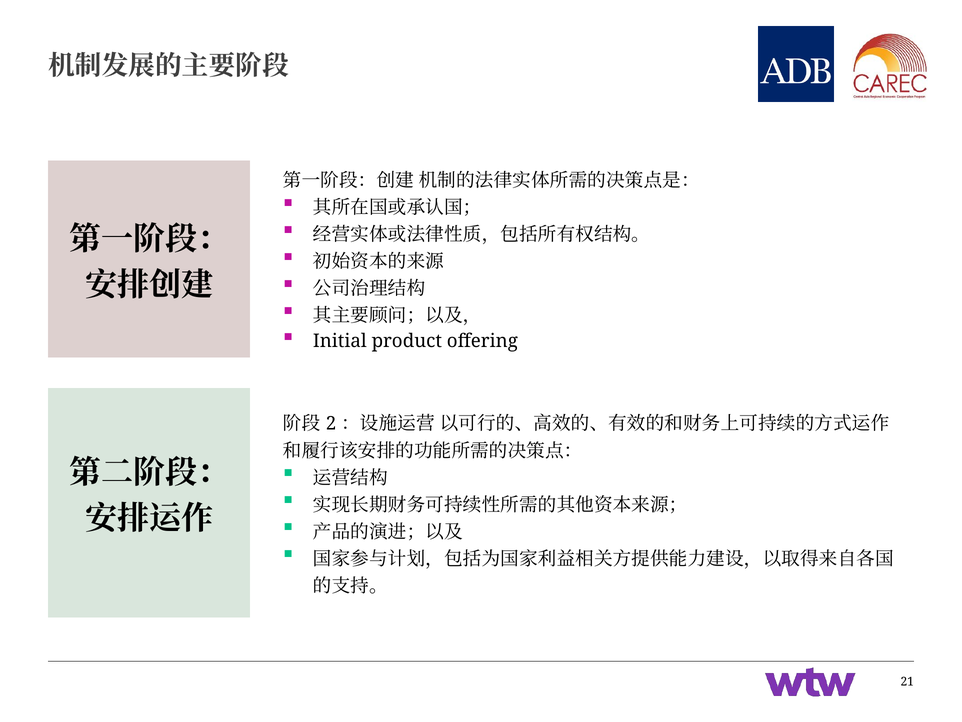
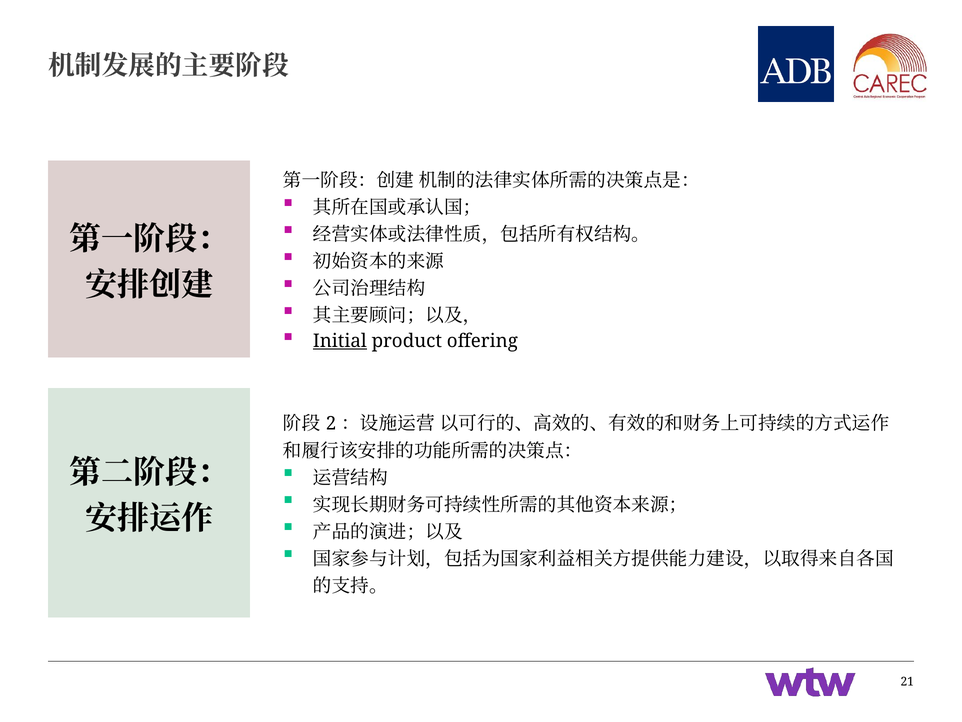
Initial underline: none -> present
